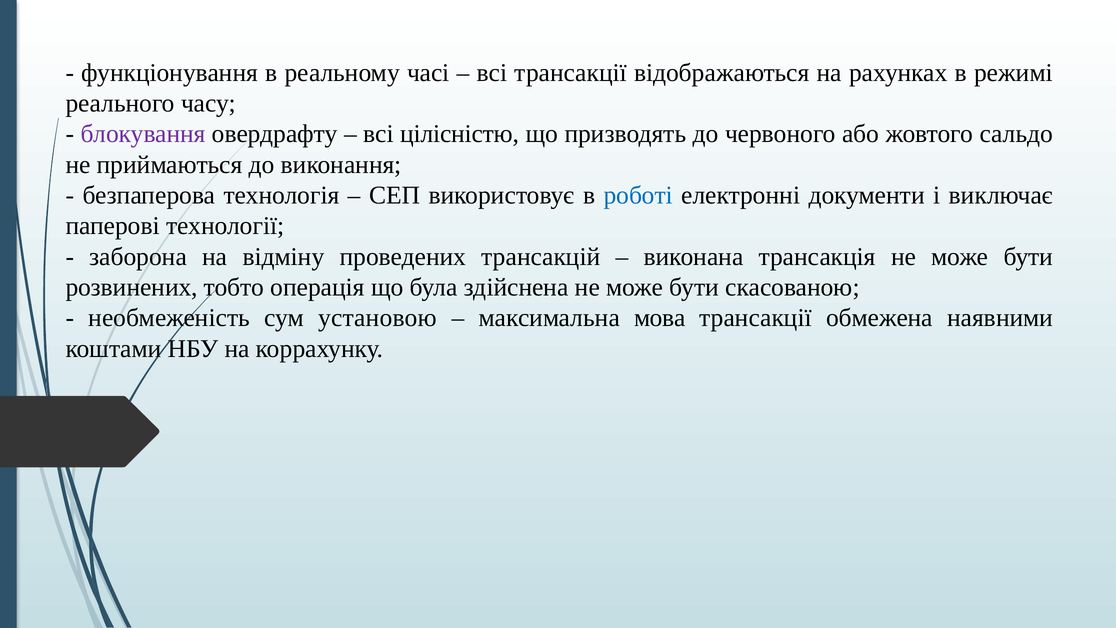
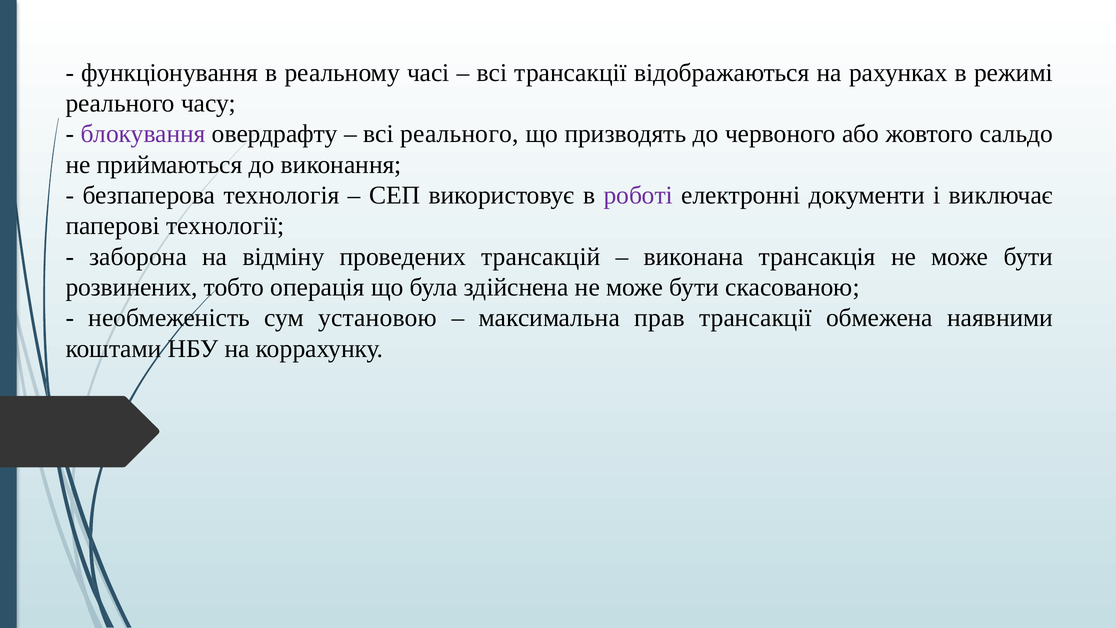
всі цілісністю: цілісністю -> реального
роботі colour: blue -> purple
мова: мова -> прав
